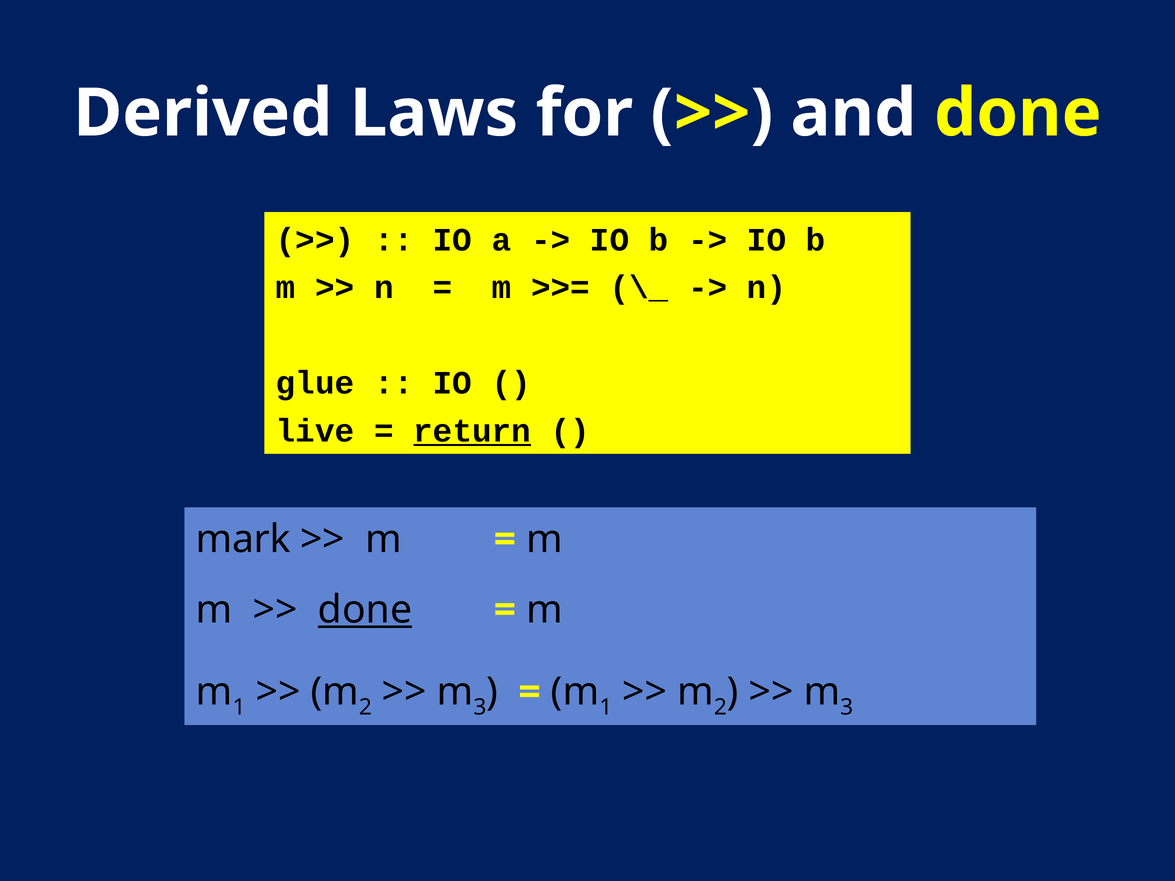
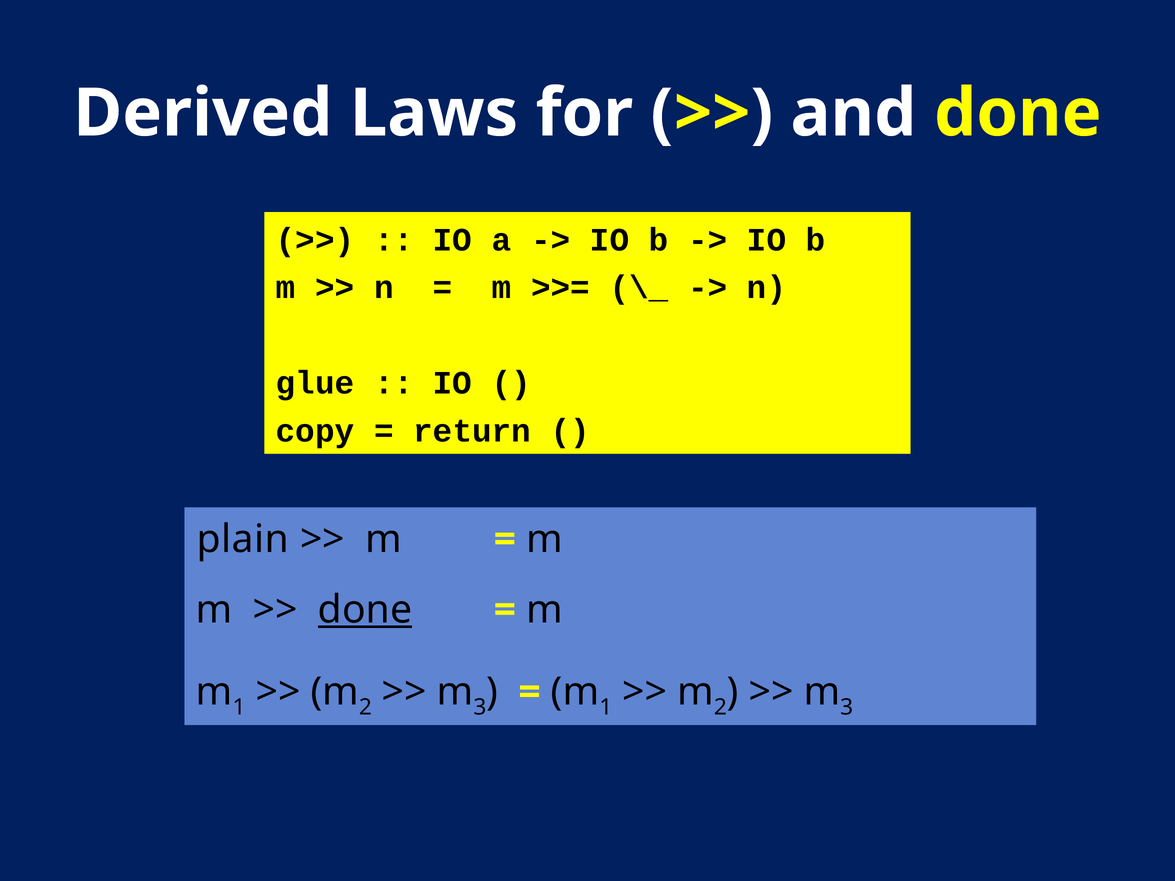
live: live -> copy
return underline: present -> none
mark: mark -> plain
